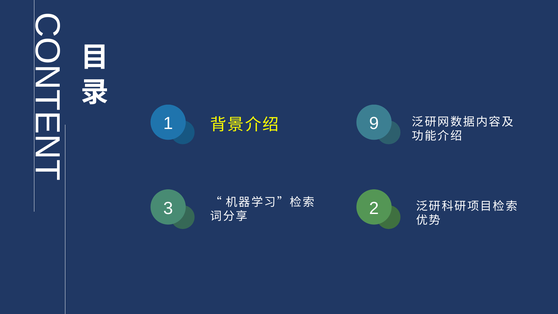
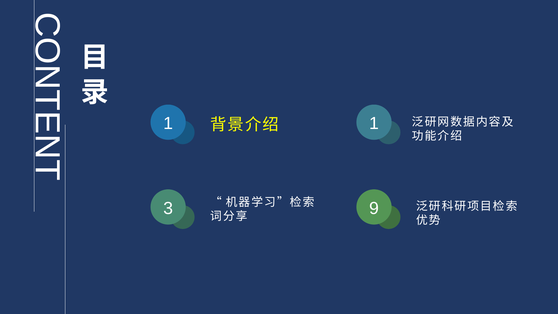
1 9: 9 -> 1
2: 2 -> 9
